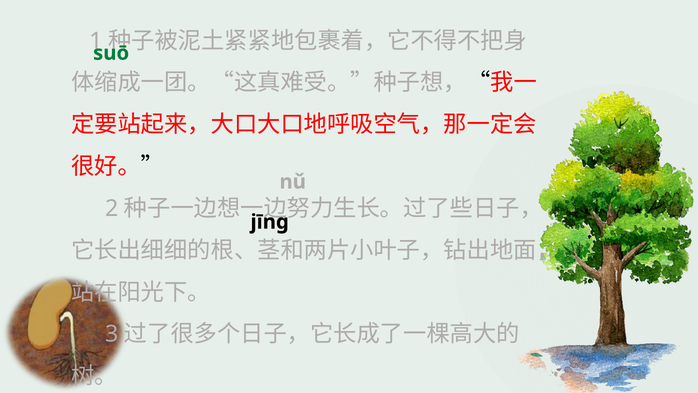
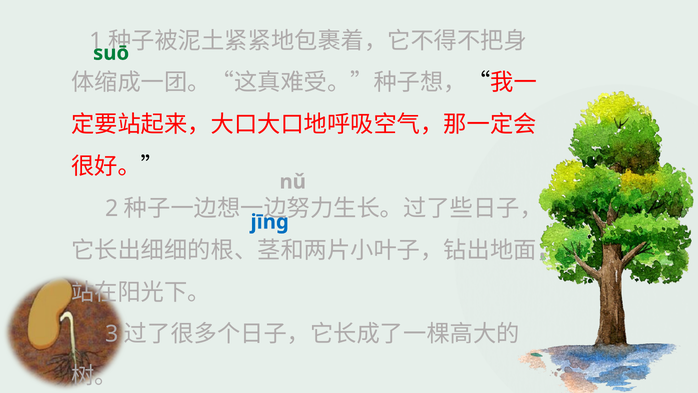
jīng colour: black -> blue
